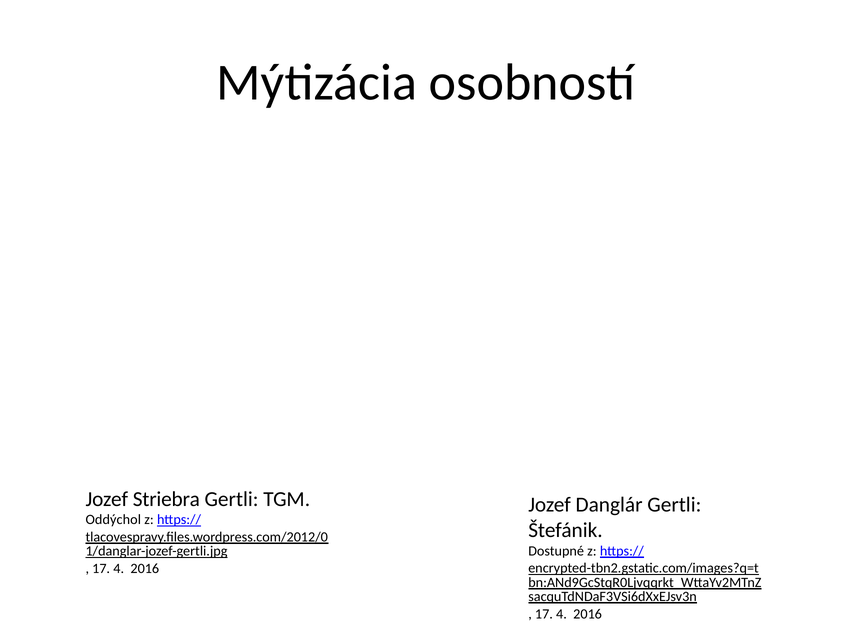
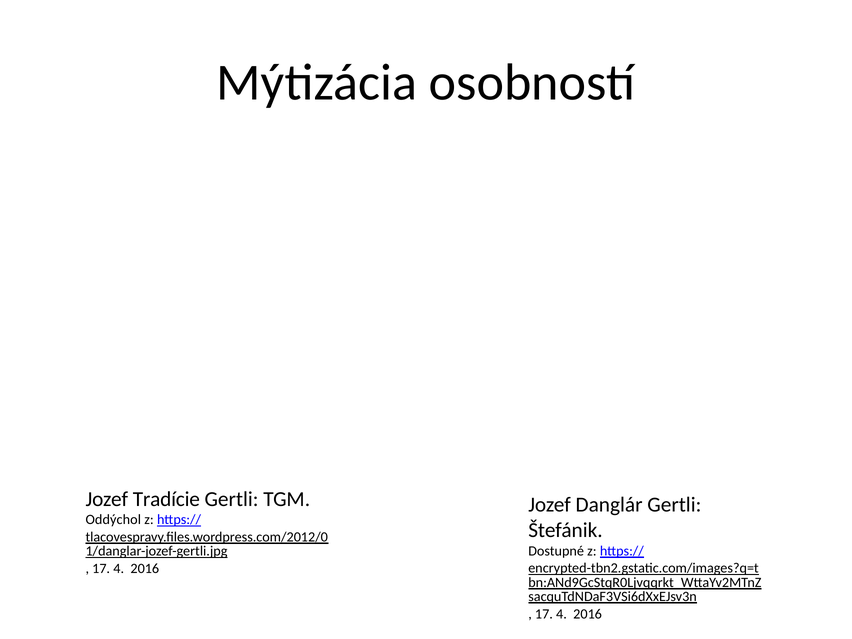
Striebra: Striebra -> Tradície
